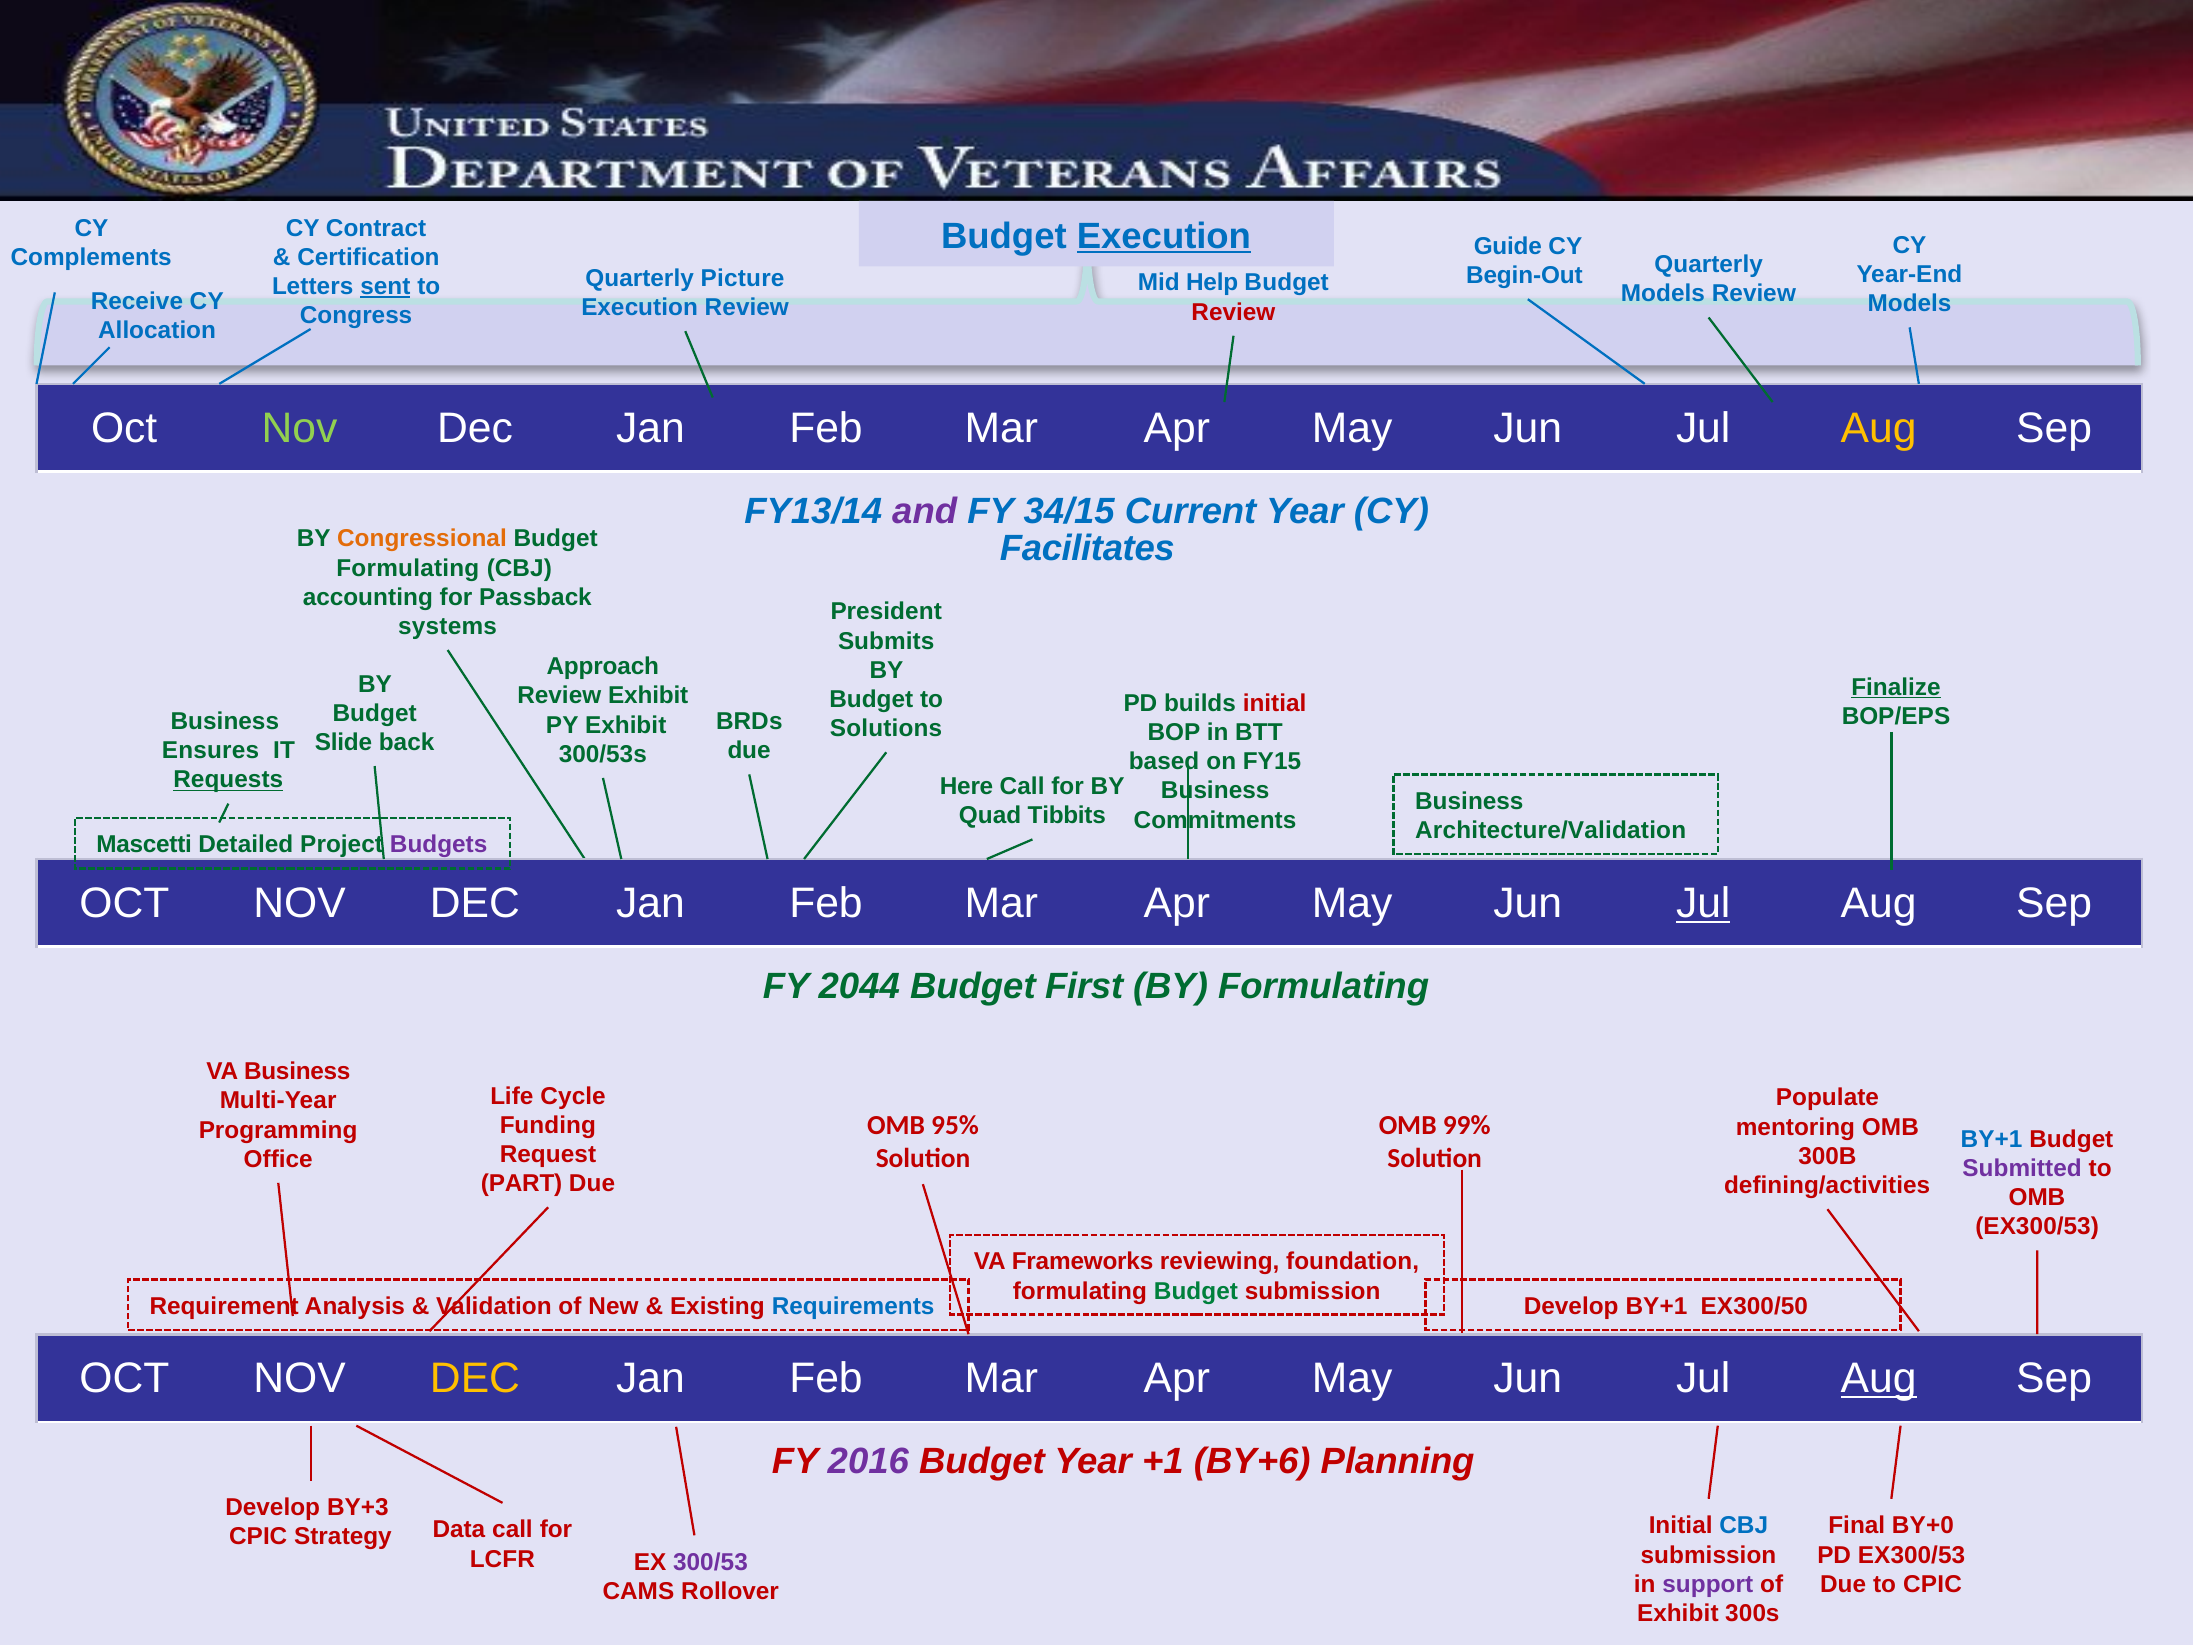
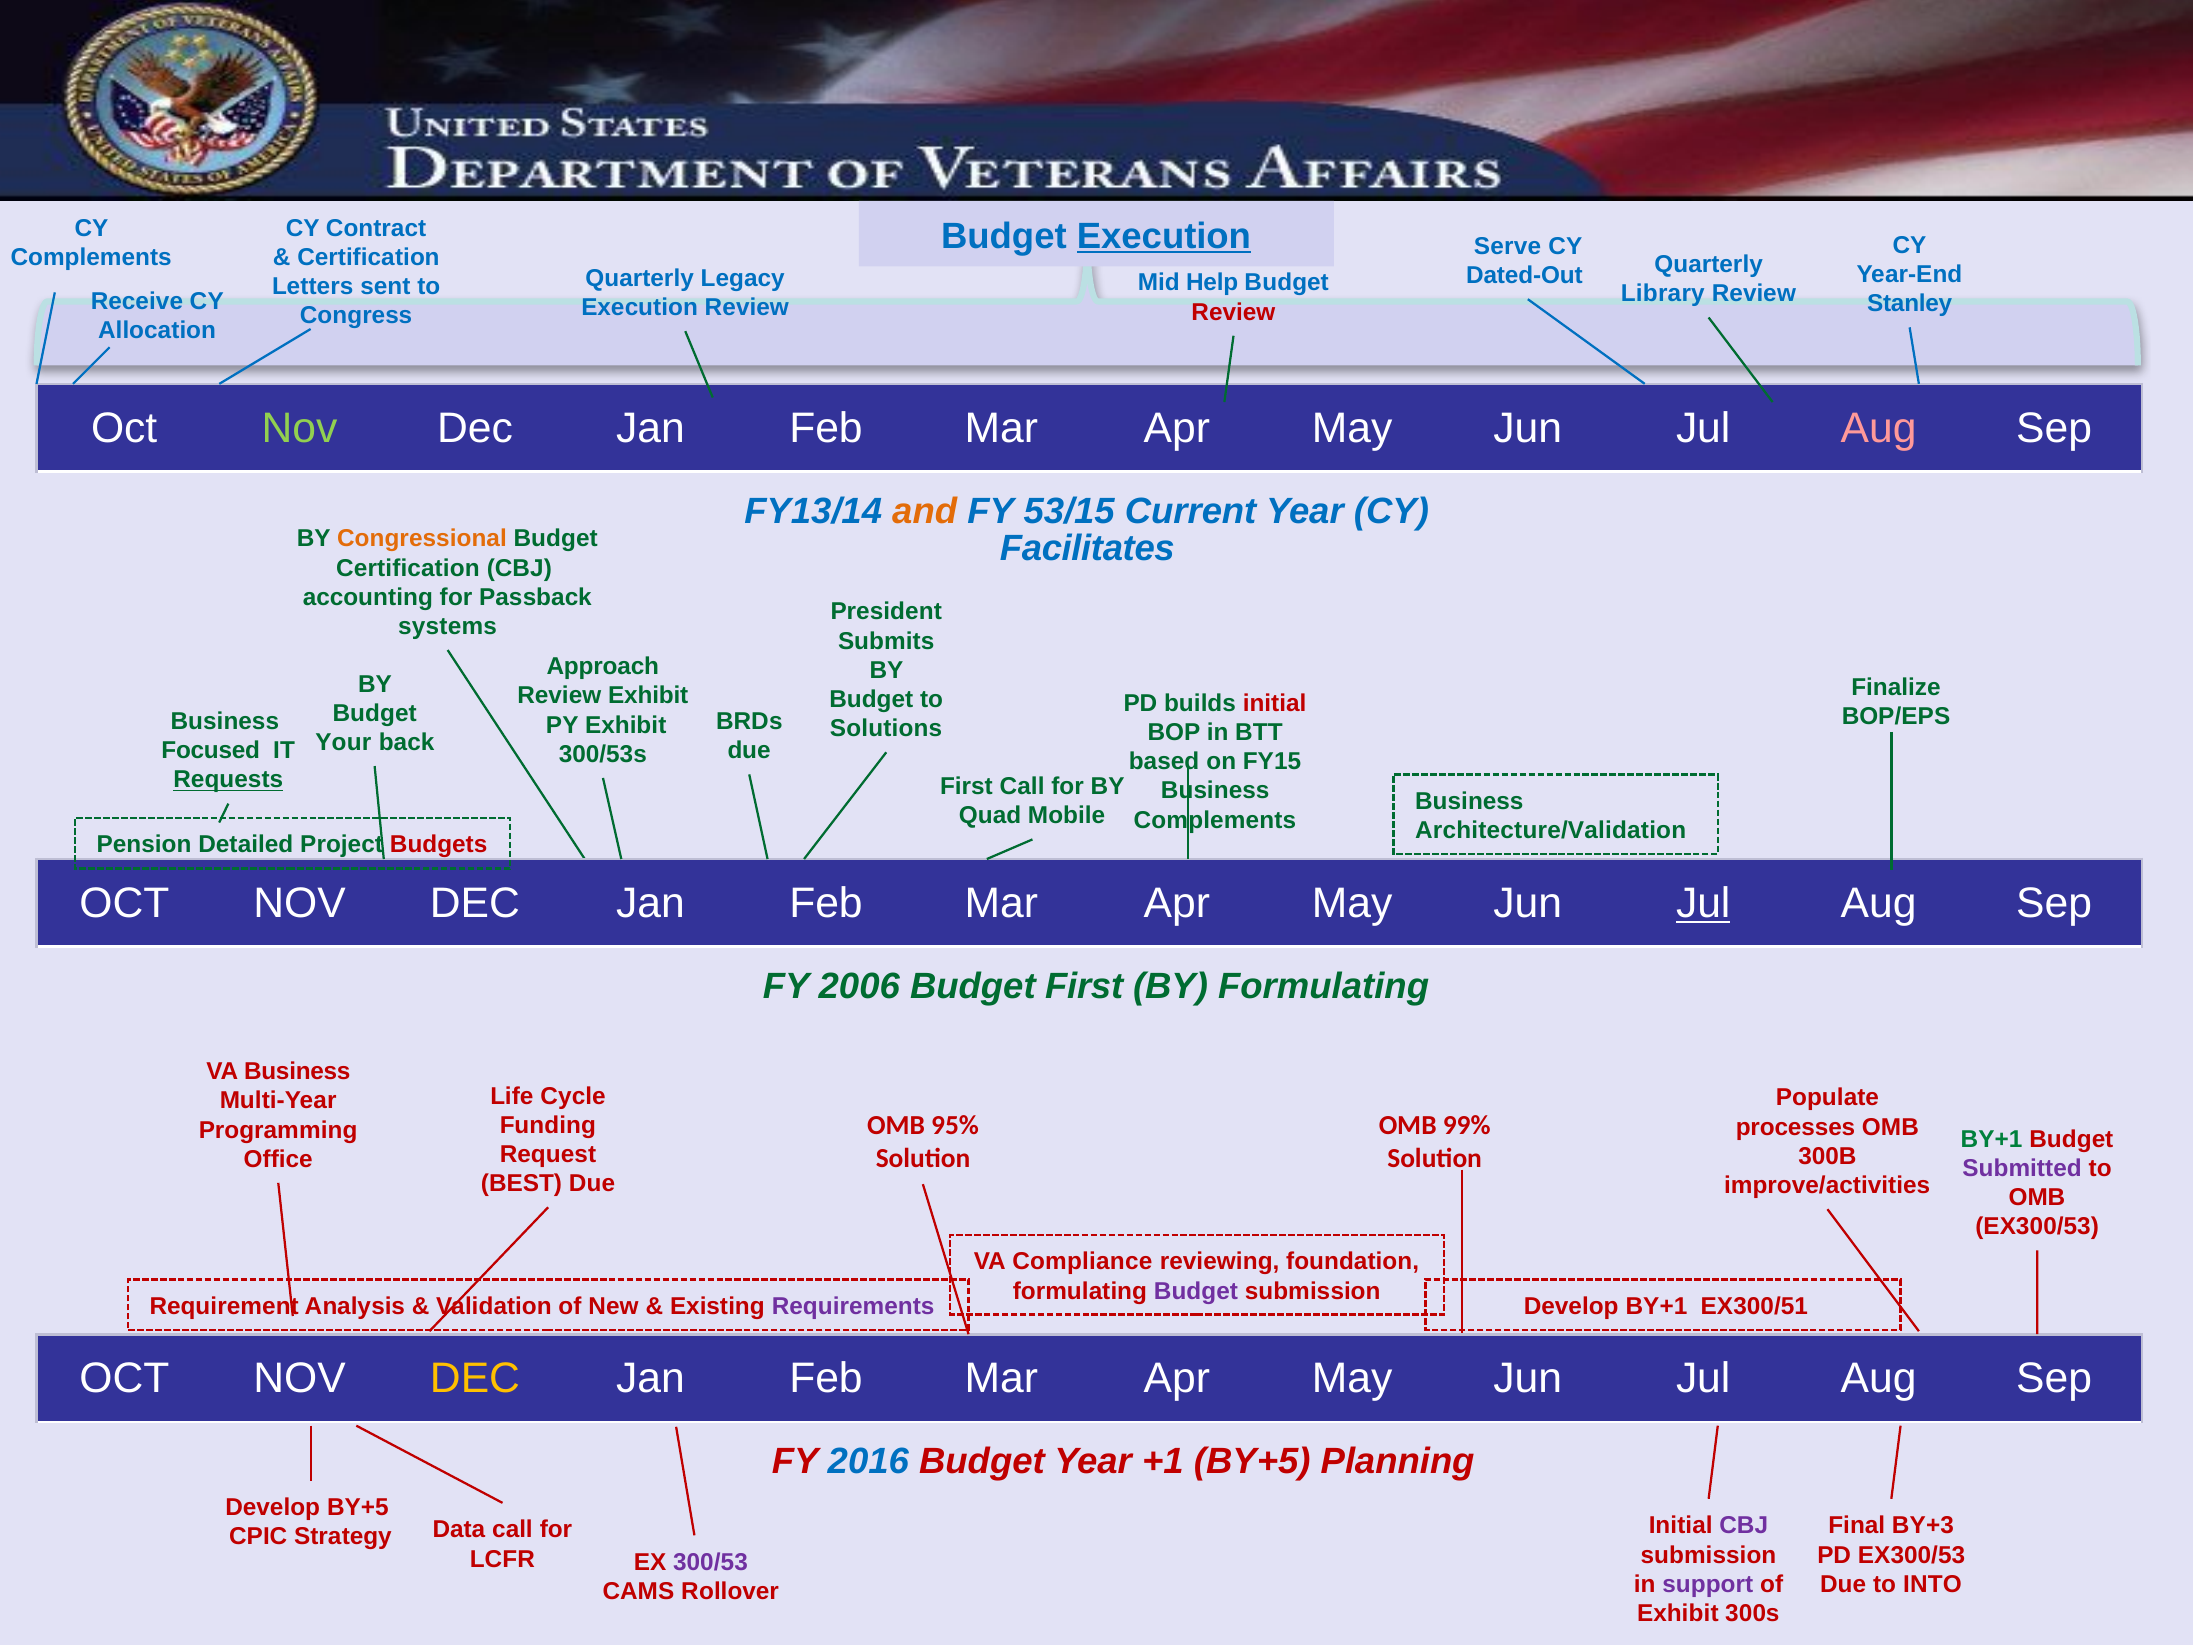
Guide: Guide -> Serve
Begin-Out: Begin-Out -> Dated-Out
Picture: Picture -> Legacy
sent underline: present -> none
Models at (1663, 294): Models -> Library
Models at (1910, 304): Models -> Stanley
Aug at (1879, 428) colour: yellow -> pink
and colour: purple -> orange
34/15: 34/15 -> 53/15
Formulating at (408, 568): Formulating -> Certification
Finalize underline: present -> none
Slide: Slide -> Your
Ensures: Ensures -> Focused
Here at (967, 786): Here -> First
Tibbits: Tibbits -> Mobile
Commitments at (1215, 820): Commitments -> Complements
Mascetti: Mascetti -> Pension
Budgets colour: purple -> red
2044: 2044 -> 2006
mentoring: mentoring -> processes
BY+1 at (1992, 1139) colour: blue -> green
PART: PART -> BEST
defining/activities: defining/activities -> improve/activities
Frameworks: Frameworks -> Compliance
Budget at (1196, 1291) colour: green -> purple
Requirements colour: blue -> purple
EX300/50: EX300/50 -> EX300/51
Aug at (1879, 1379) underline: present -> none
2016 colour: purple -> blue
+1 BY+6: BY+6 -> BY+5
Develop BY+3: BY+3 -> BY+5
CBJ at (1744, 1526) colour: blue -> purple
BY+0: BY+0 -> BY+3
to CPIC: CPIC -> INTO
